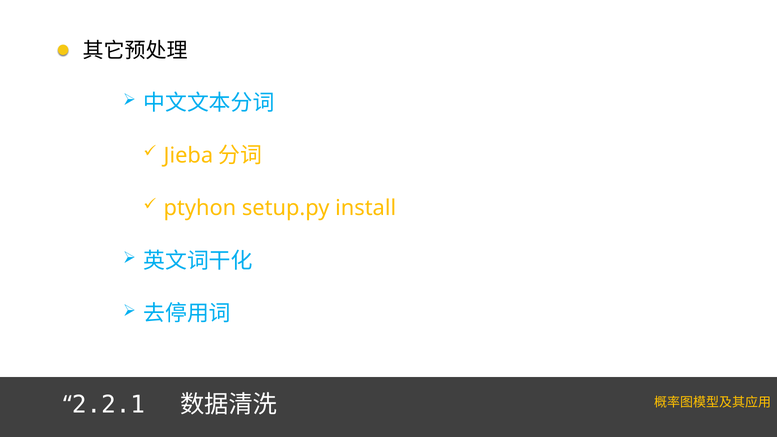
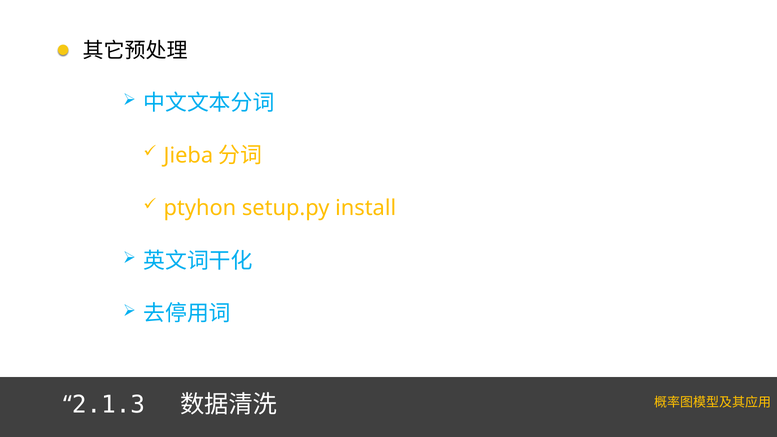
2.2.1: 2.2.1 -> 2.1.3
